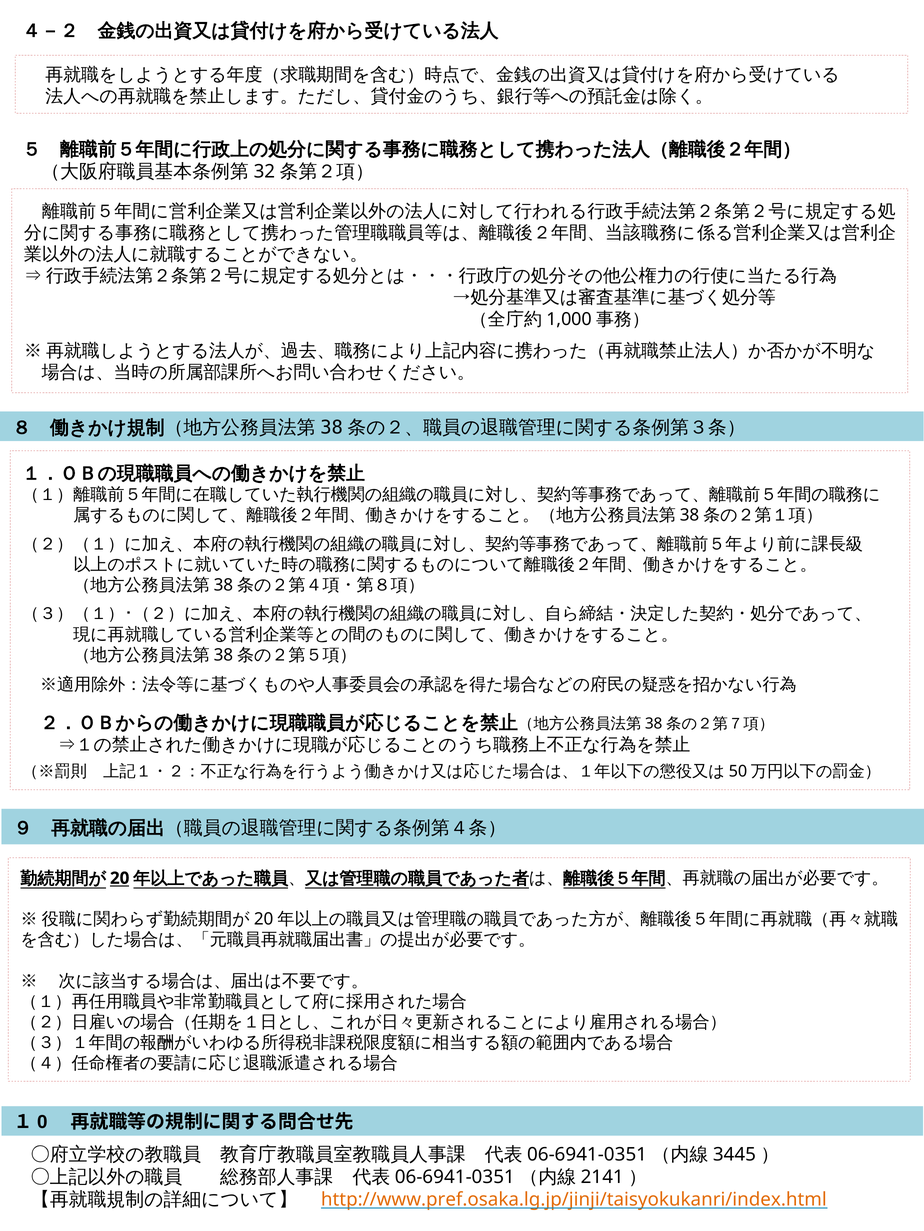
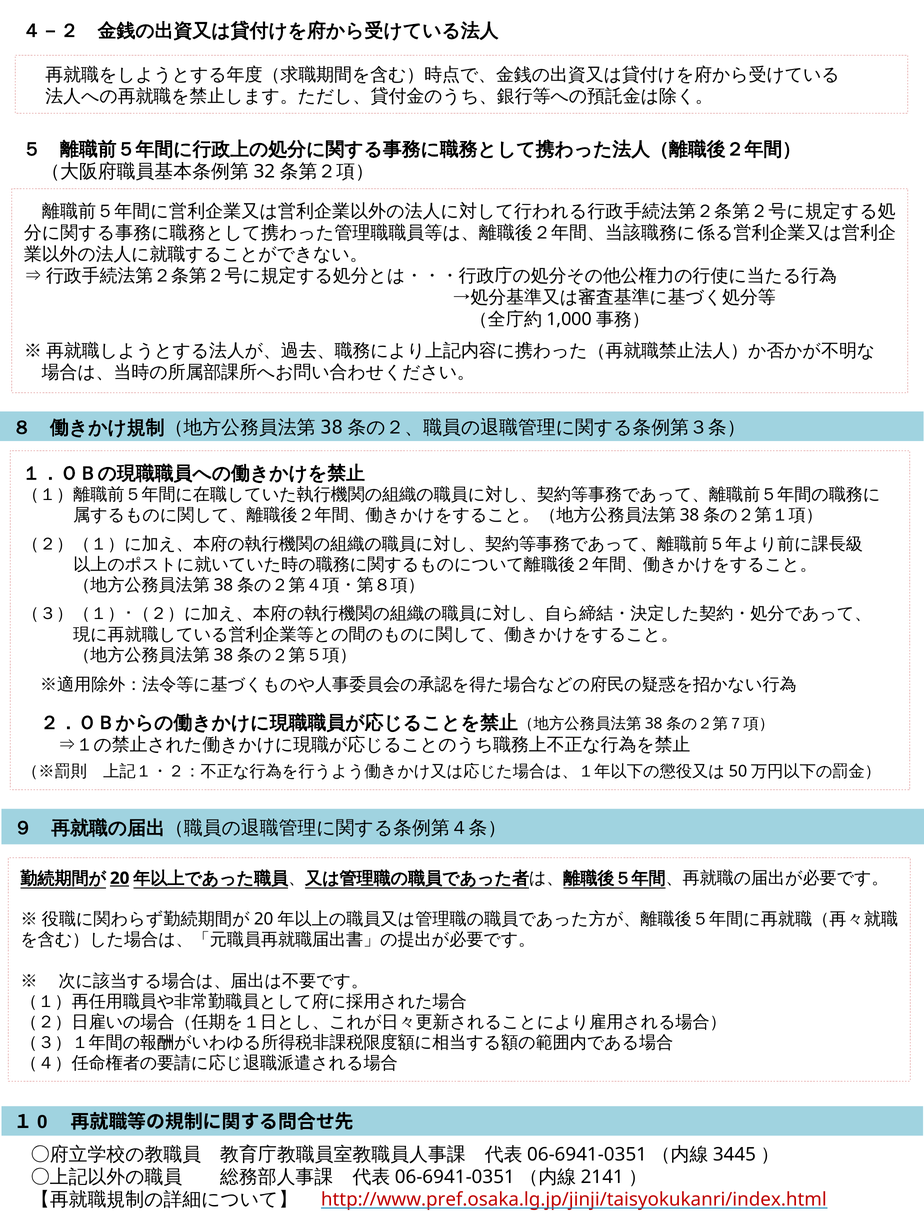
http://www.pref.osaka.lg.jp/jinji/taisyokukanri/index.html colour: orange -> red
